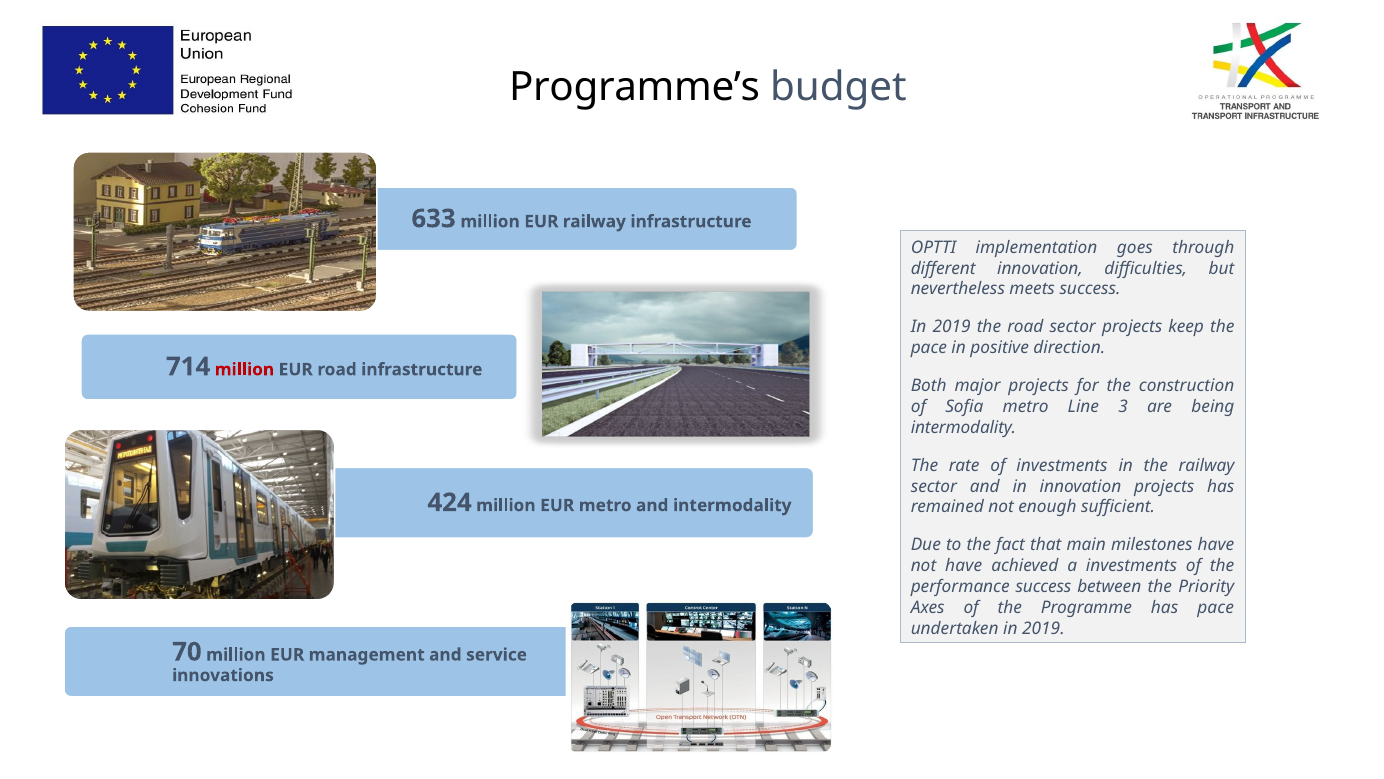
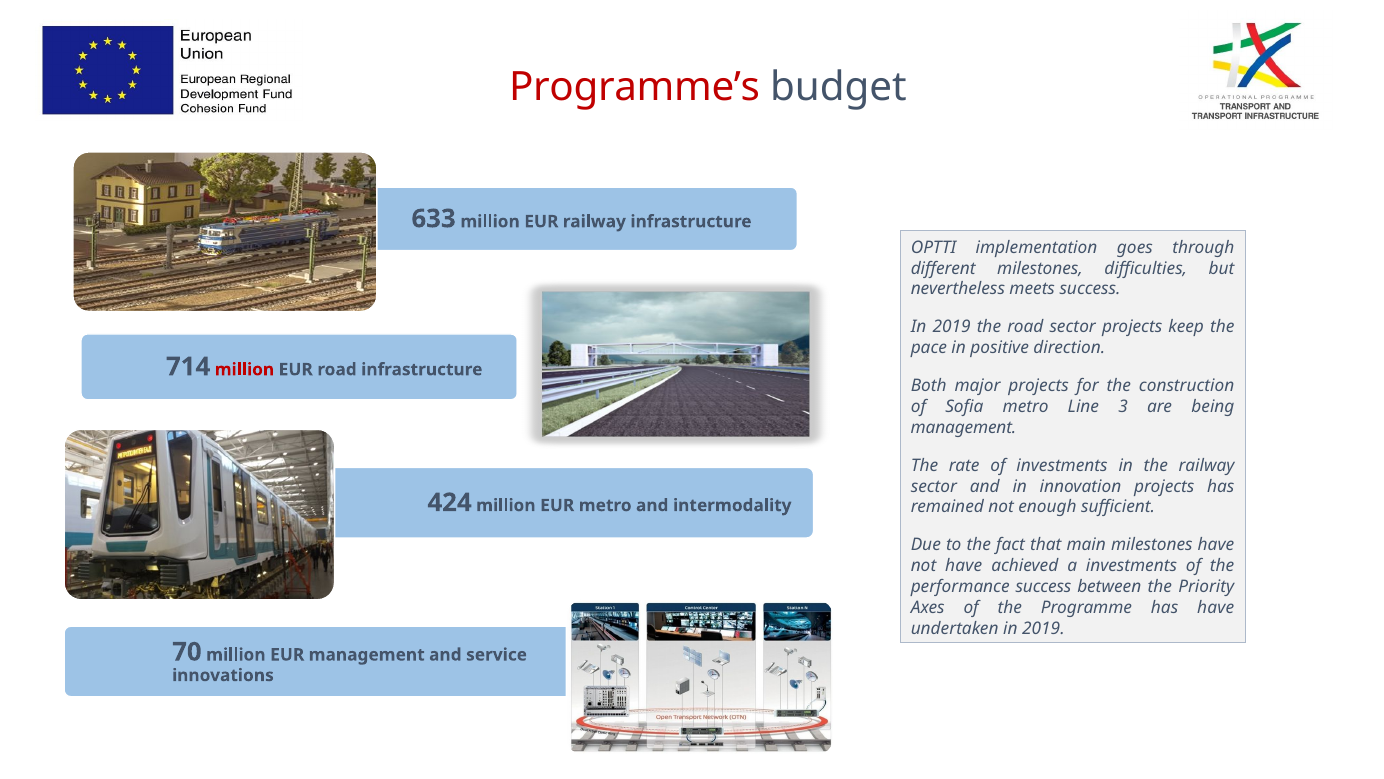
Programme’s colour: black -> red
different innovation: innovation -> milestones
intermodality at (964, 427): intermodality -> management
has pace: pace -> have
